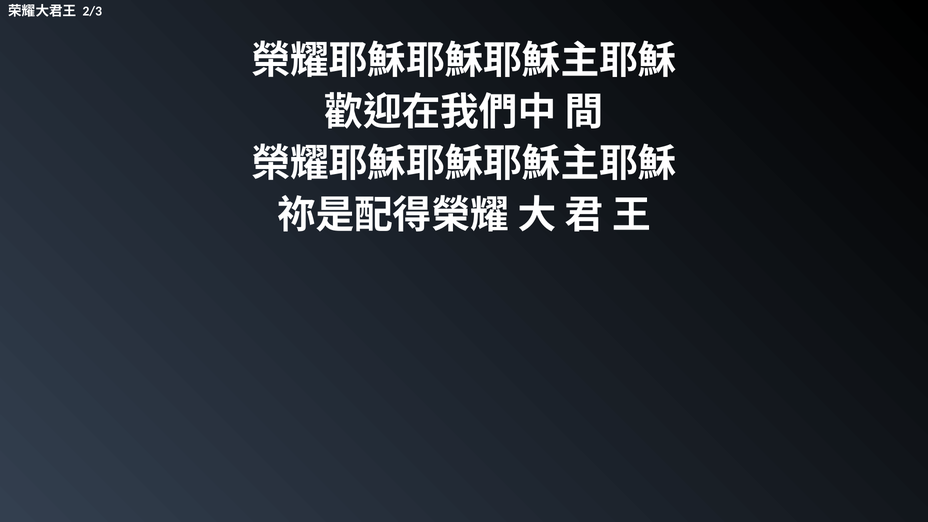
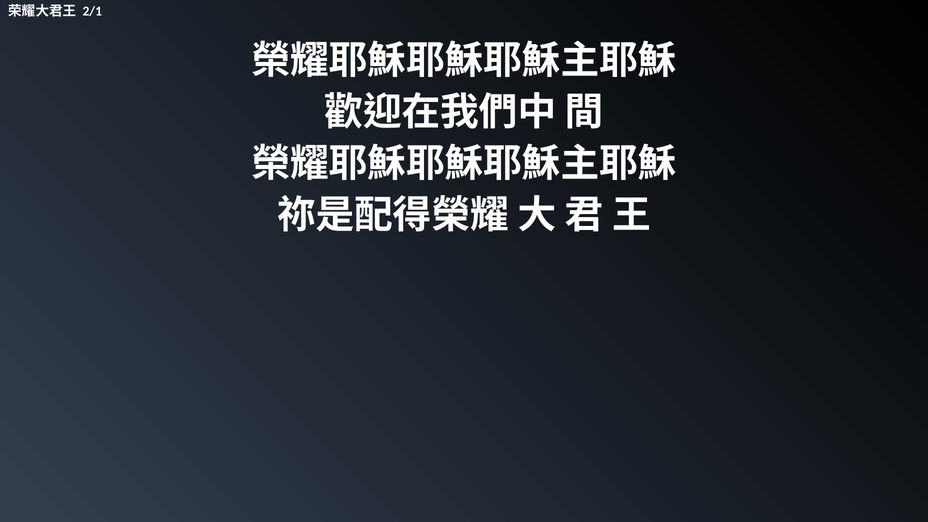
2/3: 2/3 -> 2/1
